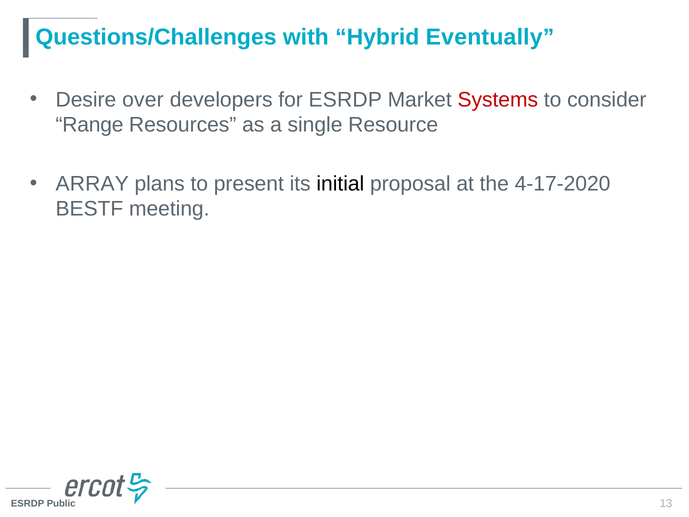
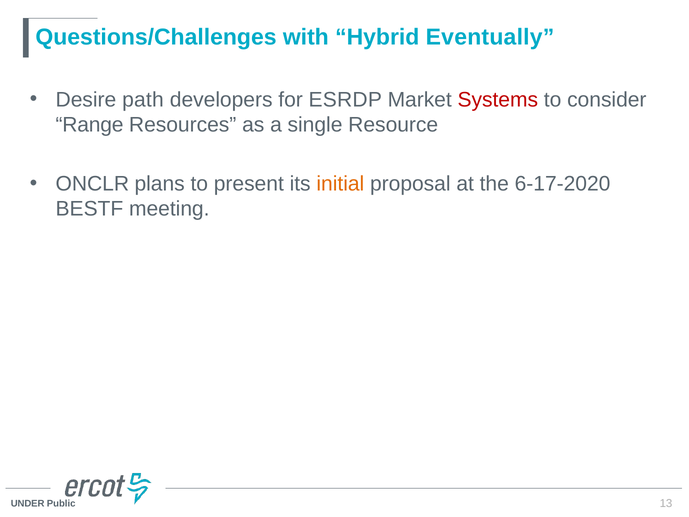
over: over -> path
ARRAY: ARRAY -> ONCLR
initial colour: black -> orange
4-17-2020: 4-17-2020 -> 6-17-2020
ESRDP at (28, 504): ESRDP -> UNDER
